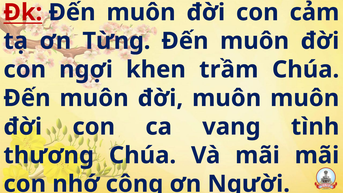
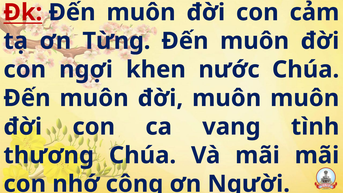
trầm: trầm -> nước
